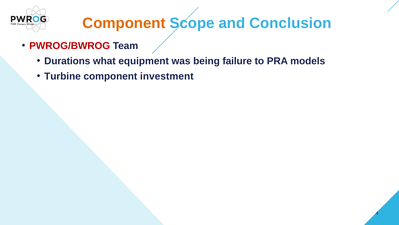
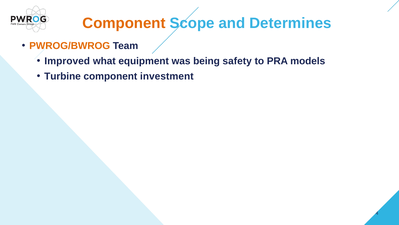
Conclusion: Conclusion -> Determines
PWROG/BWROG colour: red -> orange
Durations: Durations -> Improved
failure: failure -> safety
